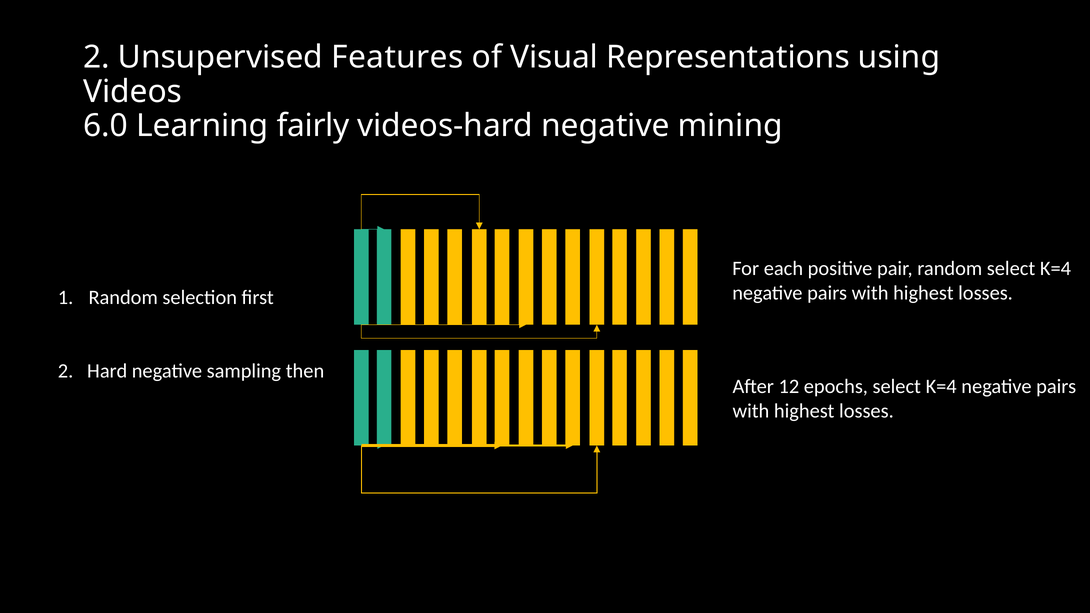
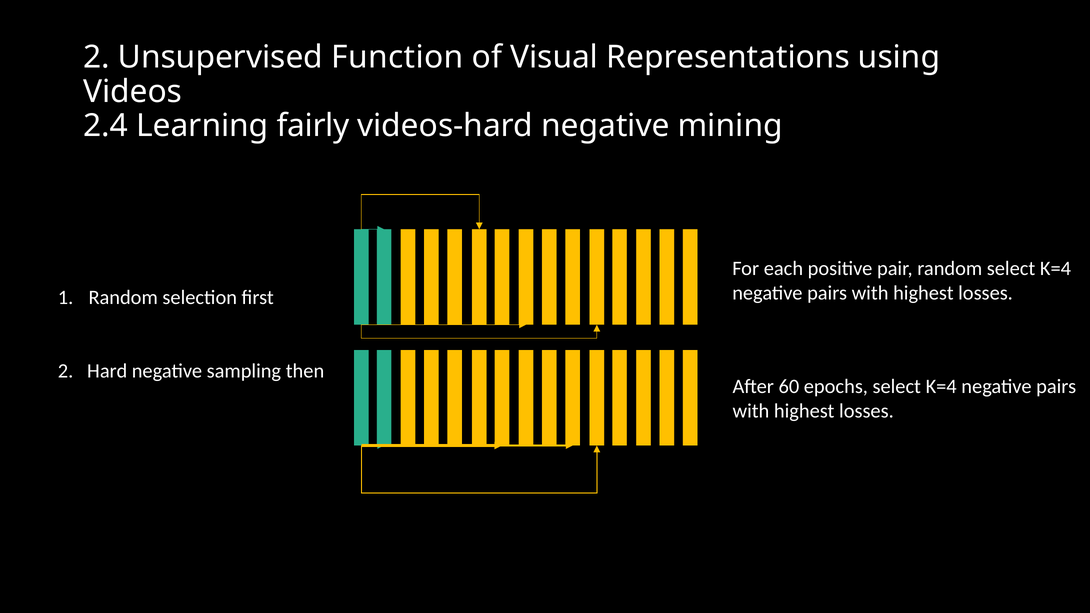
Features: Features -> Function
6.0: 6.0 -> 2.4
12: 12 -> 60
